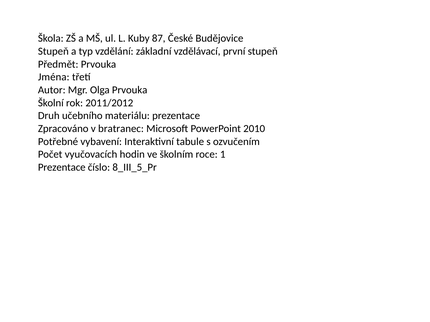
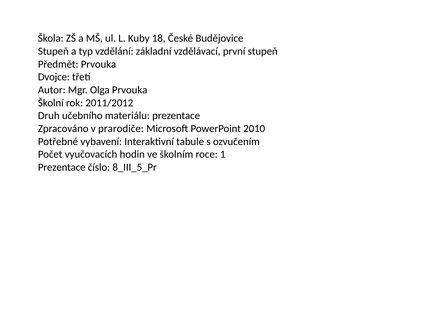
87: 87 -> 18
Jména: Jména -> Dvojce
bratranec: bratranec -> prarodiče
